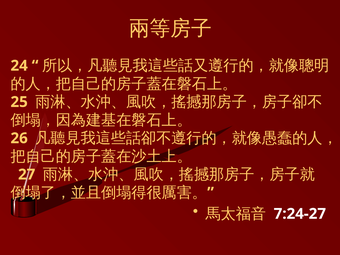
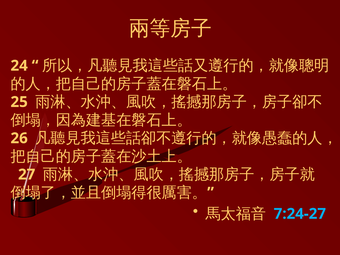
7:24-27 colour: white -> light blue
